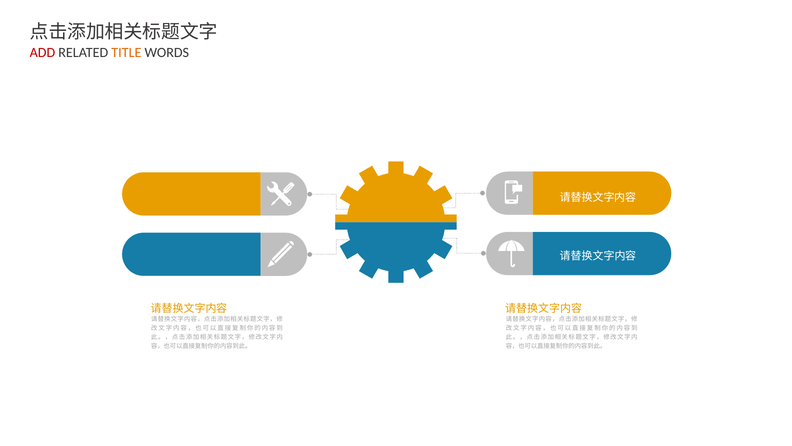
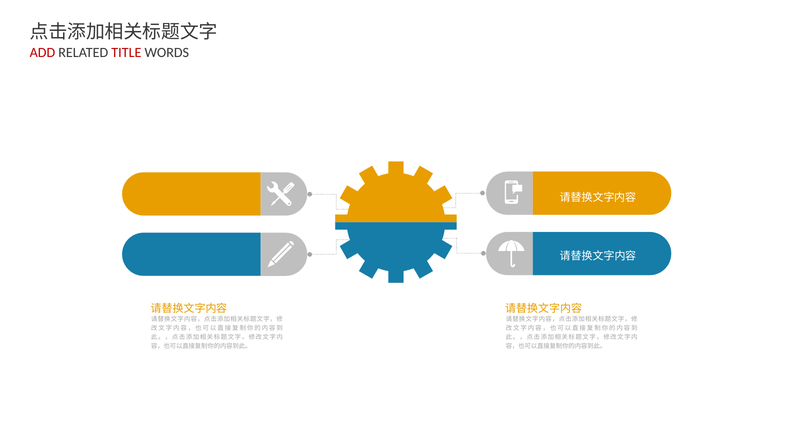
TITLE colour: orange -> red
